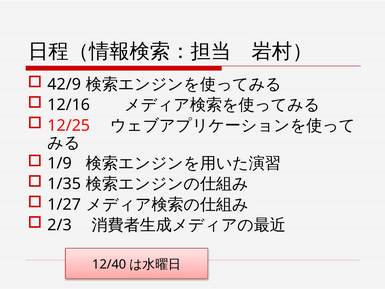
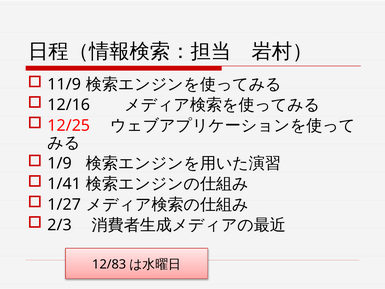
42/9: 42/9 -> 11/9
1/35: 1/35 -> 1/41
12/40: 12/40 -> 12/83
